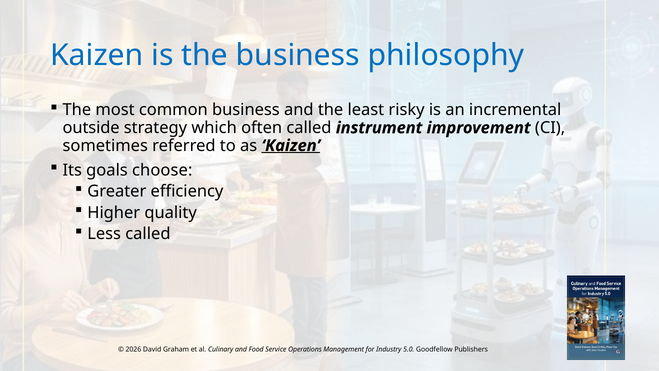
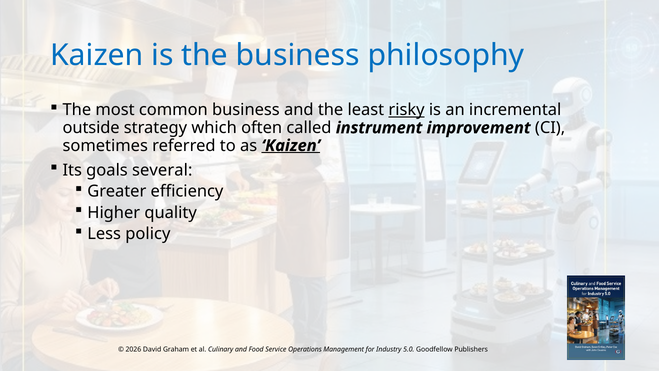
risky underline: none -> present
choose: choose -> several
Less called: called -> policy
